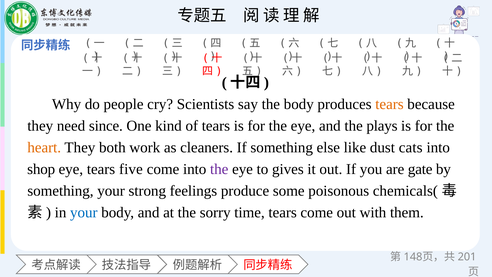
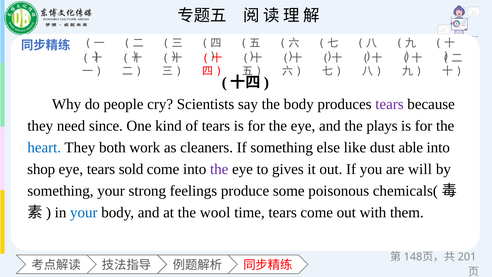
tears at (389, 104) colour: orange -> purple
heart colour: orange -> blue
cats: cats -> able
five: five -> sold
gate: gate -> will
sorry: sorry -> wool
